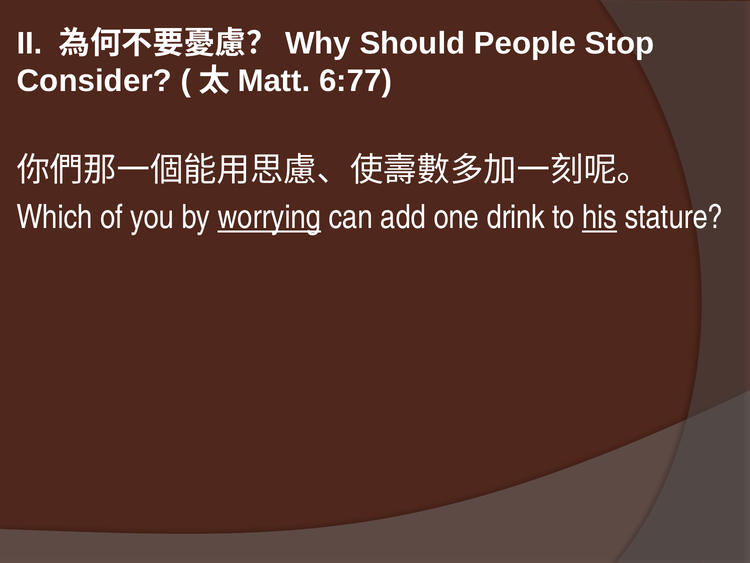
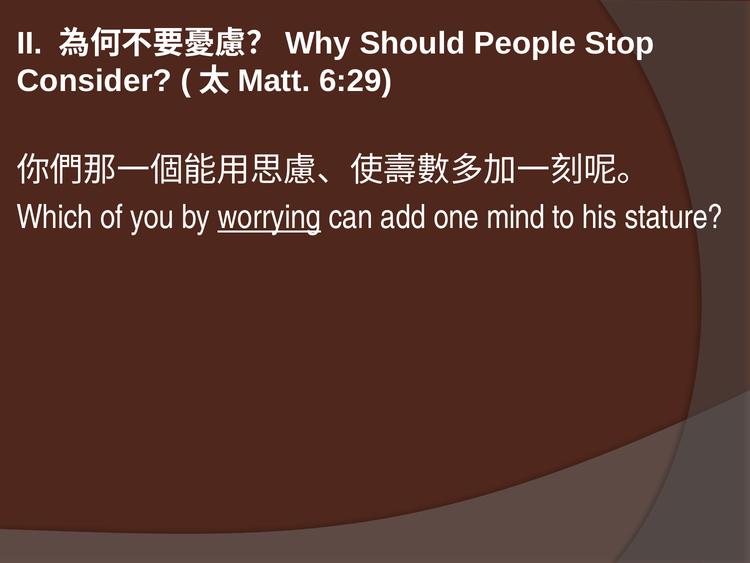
6:77: 6:77 -> 6:29
drink: drink -> mind
his underline: present -> none
